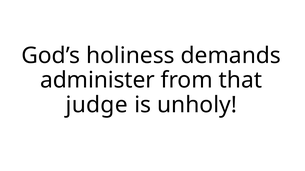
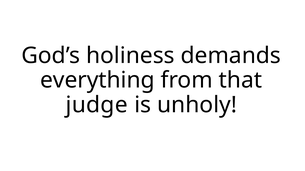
administer: administer -> everything
